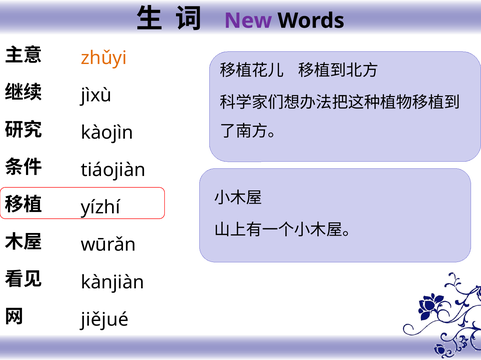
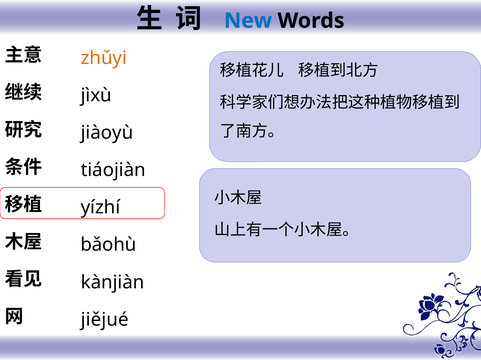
New colour: purple -> blue
kàojìn: kàojìn -> jiàoyù
wūrǎn: wūrǎn -> bǎohù
